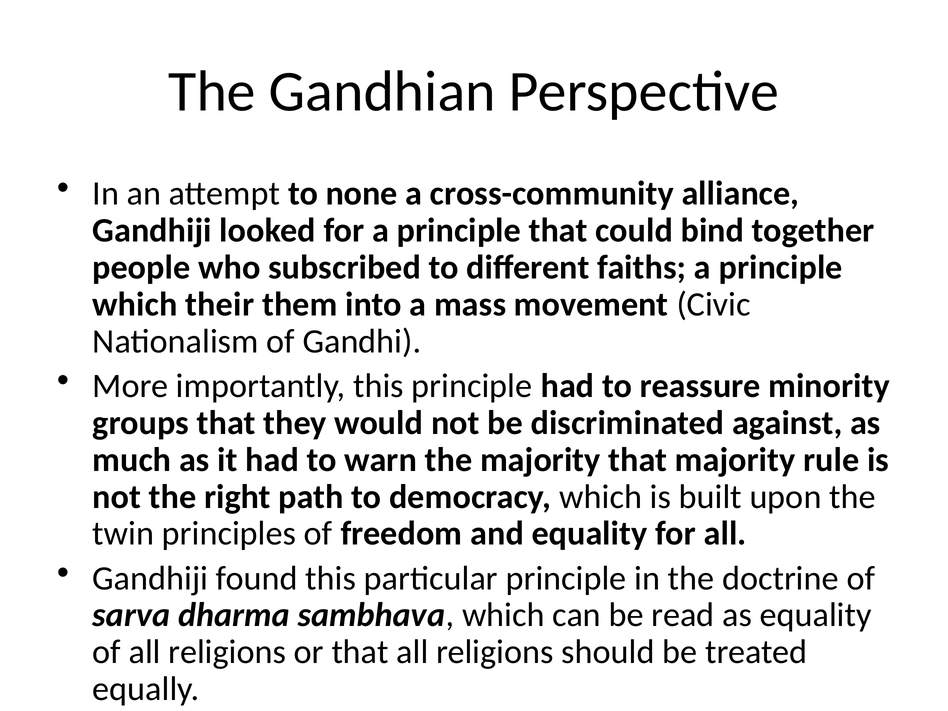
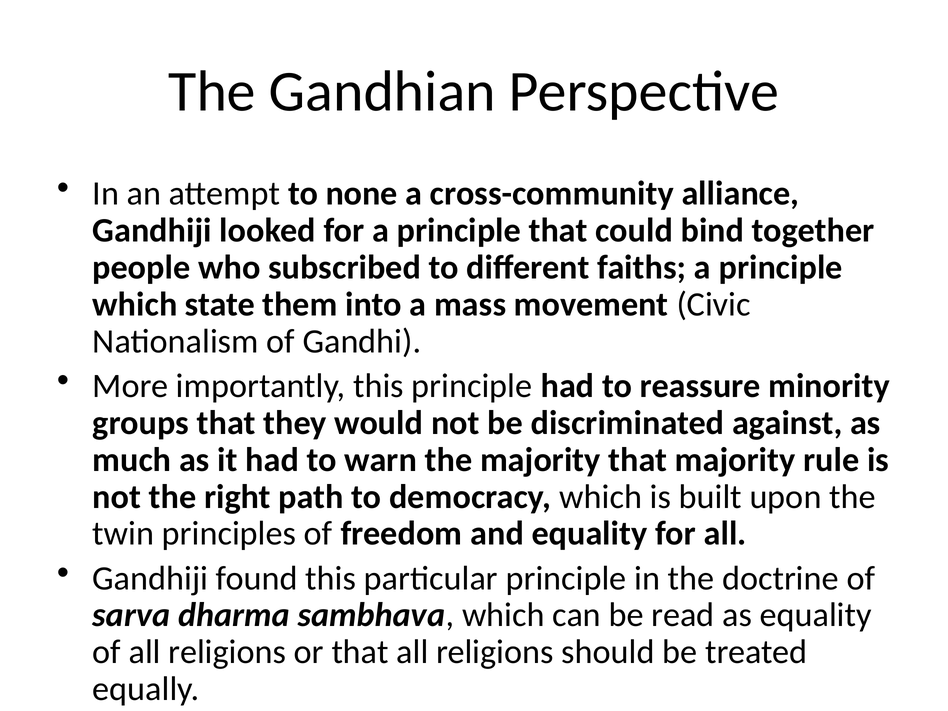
their: their -> state
